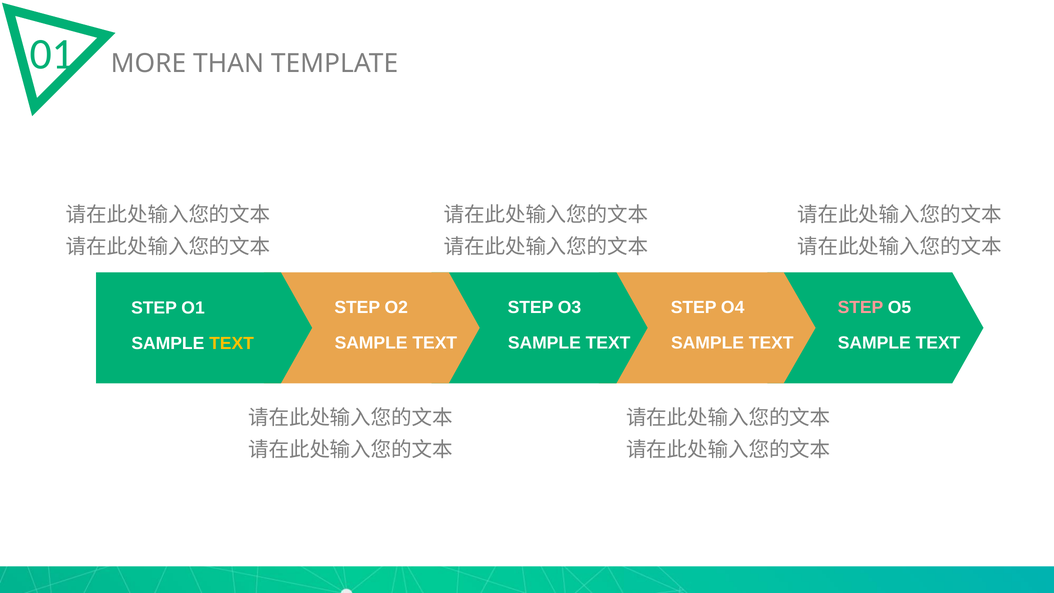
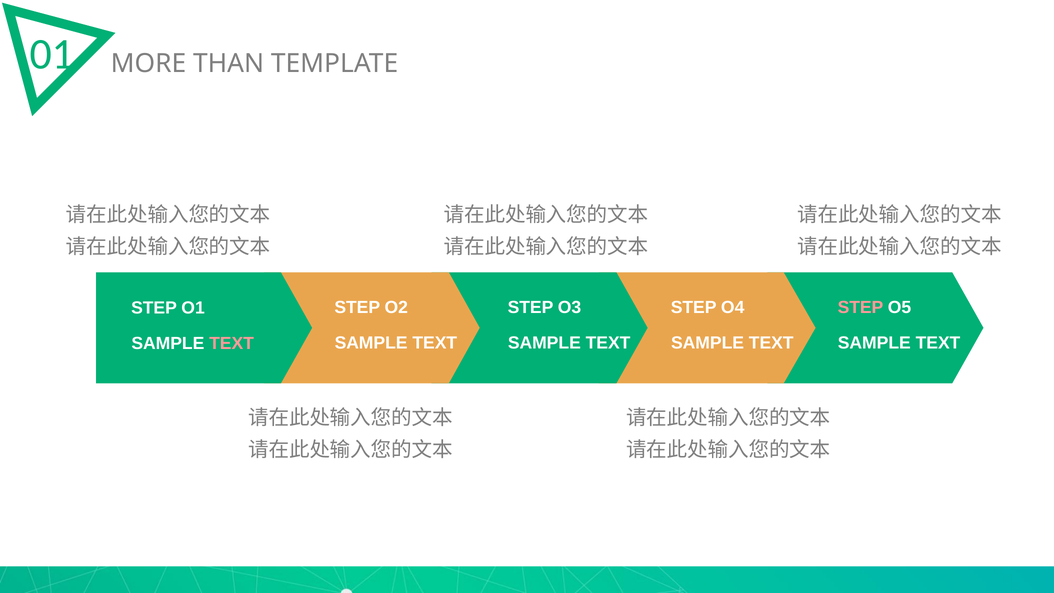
TEXT at (232, 343) colour: yellow -> pink
